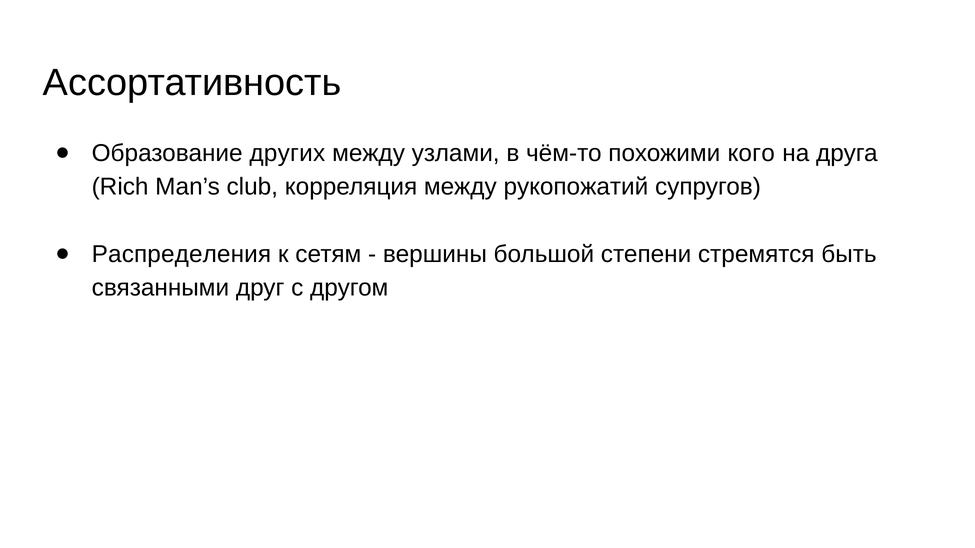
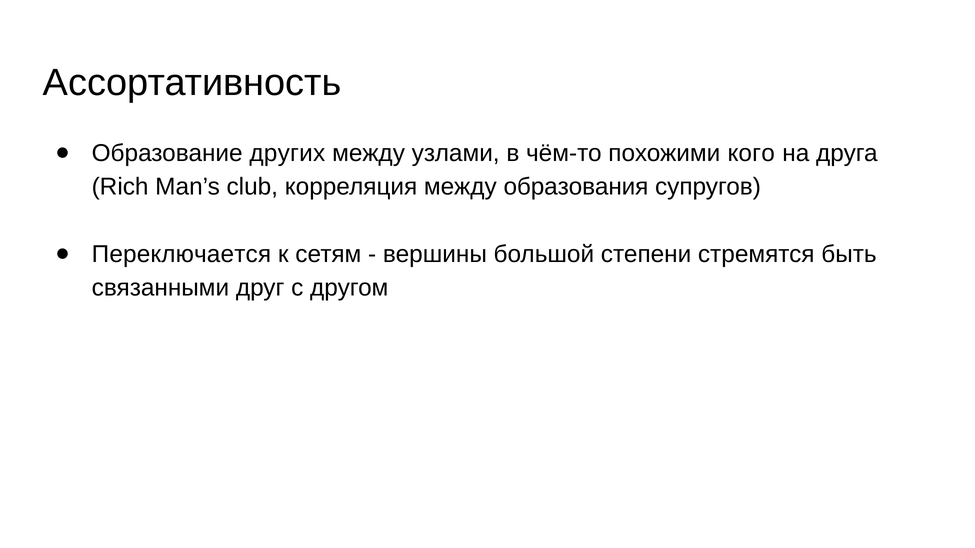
рукопожатий: рукопожатий -> образования
Распределения: Распределения -> Переключается
